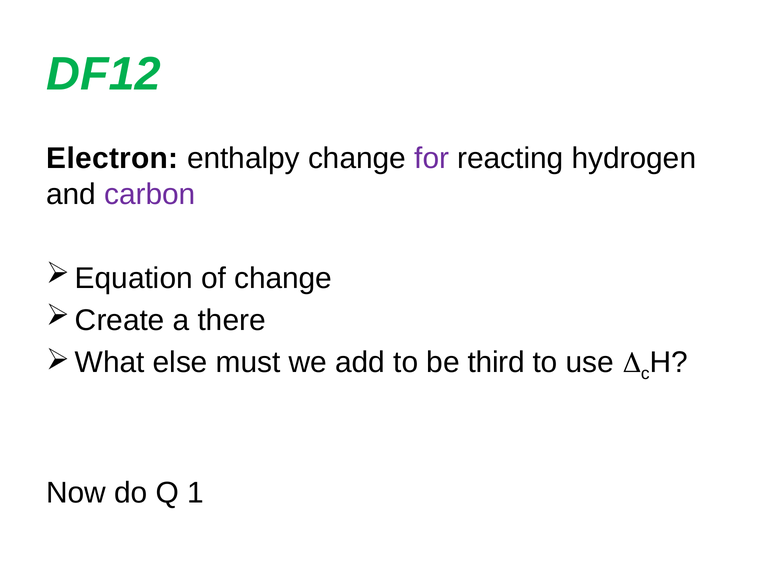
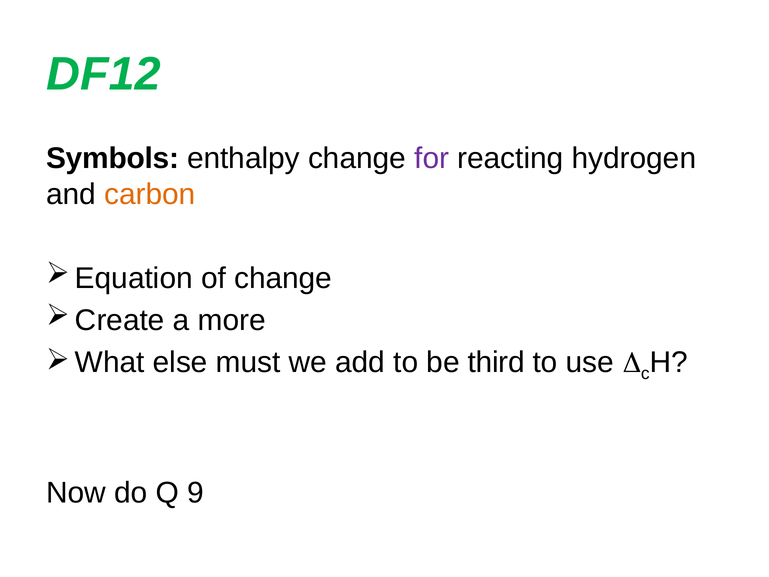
Electron: Electron -> Symbols
carbon colour: purple -> orange
there: there -> more
1: 1 -> 9
